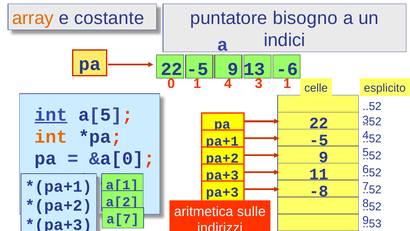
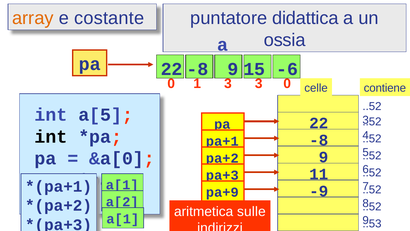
bisogno: bisogno -> didattica
indici: indici -> ossia
-5 at (198, 69): -5 -> -8
13: 13 -> 15
1 4: 4 -> 3
3 1: 1 -> 0
esplicito: esplicito -> contiene
int at (51, 115) underline: present -> none
int at (51, 137) colour: orange -> black
-5 at (319, 140): -5 -> -8
-8: -8 -> -9
pa+3 at (222, 192): pa+3 -> pa+9
a[7 at (123, 219): a[7 -> a[1
